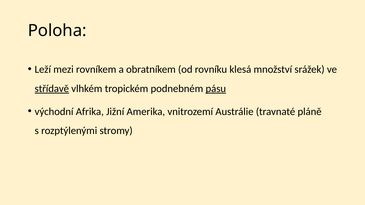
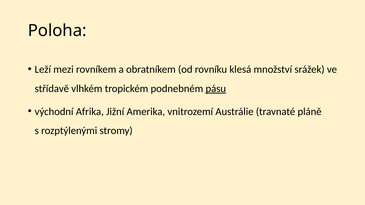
střídavě underline: present -> none
